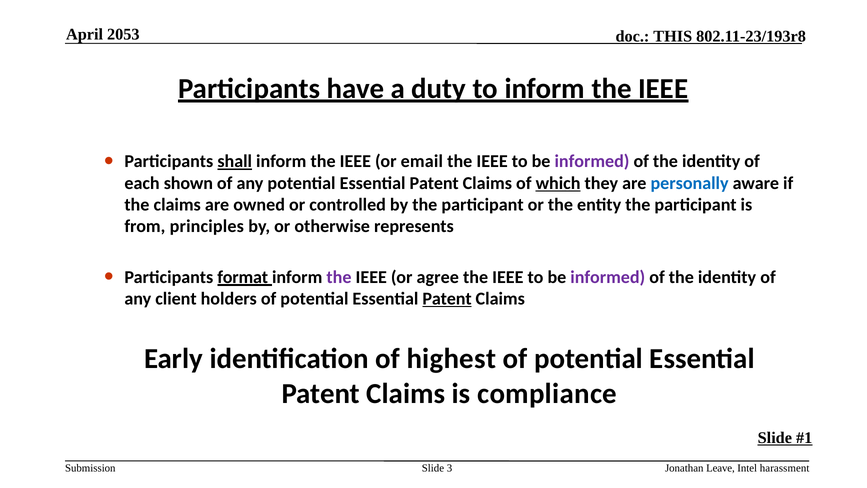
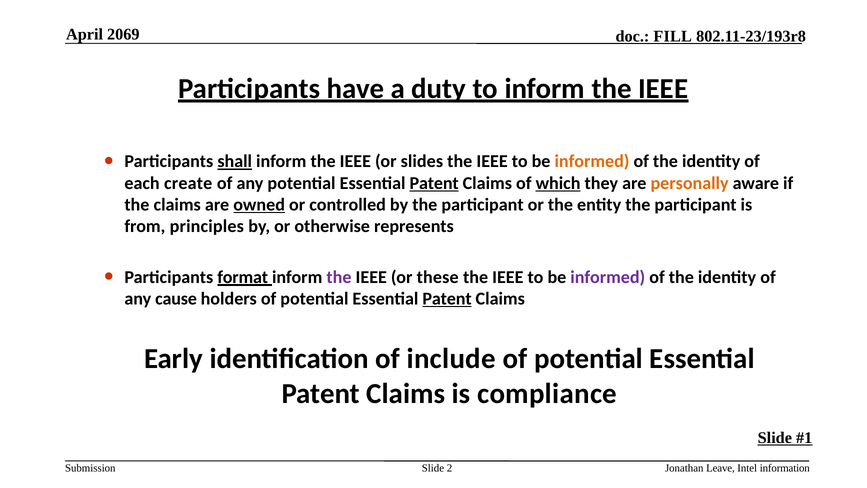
2053: 2053 -> 2069
THIS: THIS -> FILL
email: email -> slides
informed at (592, 161) colour: purple -> orange
shown: shown -> create
Patent at (434, 183) underline: none -> present
personally colour: blue -> orange
owned underline: none -> present
agree: agree -> these
client: client -> cause
highest: highest -> include
3: 3 -> 2
harassment: harassment -> information
